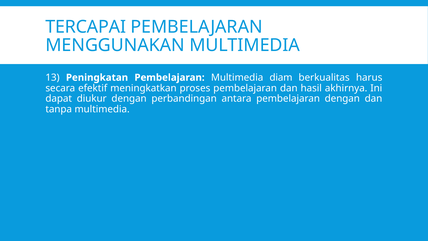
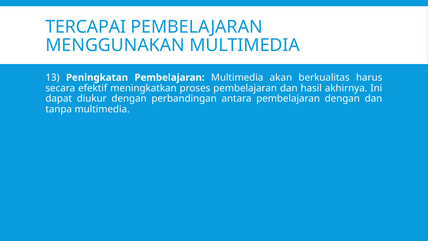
diam: diam -> akan
